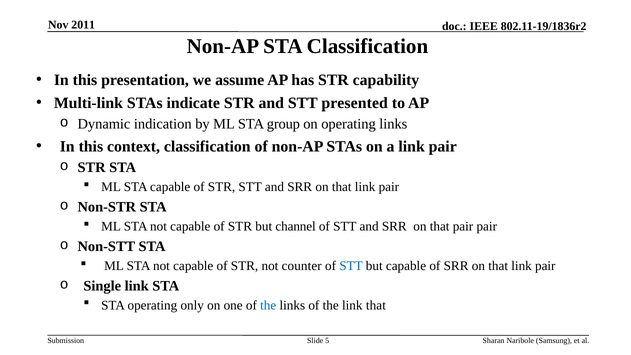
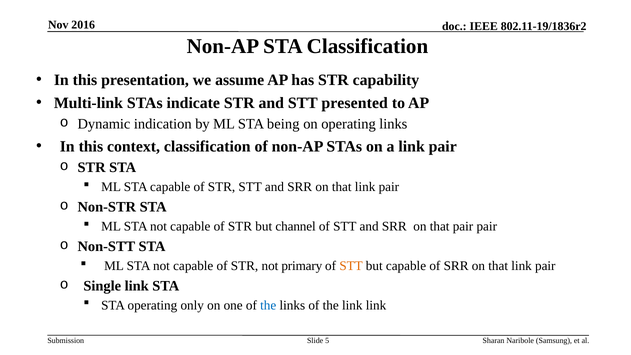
2011: 2011 -> 2016
group: group -> being
counter: counter -> primary
STT at (351, 266) colour: blue -> orange
link that: that -> link
